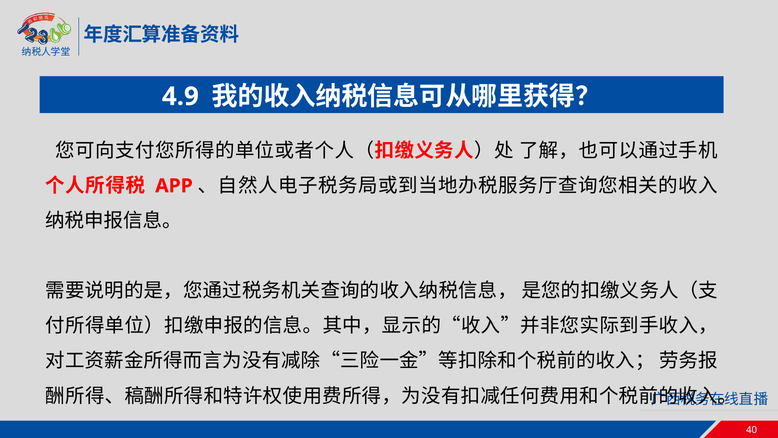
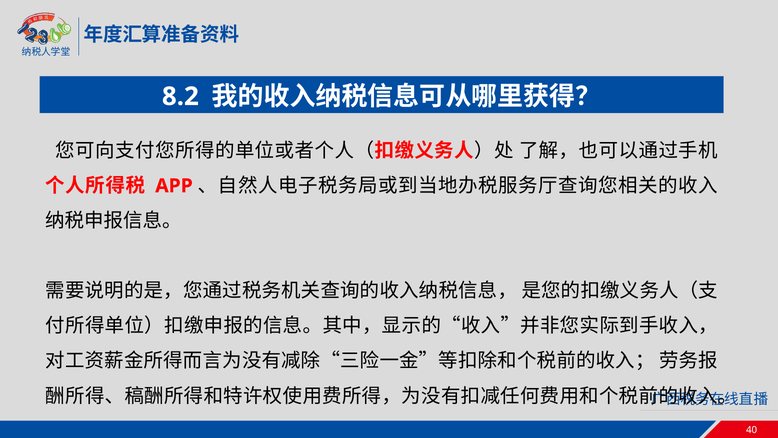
4.9: 4.9 -> 8.2
